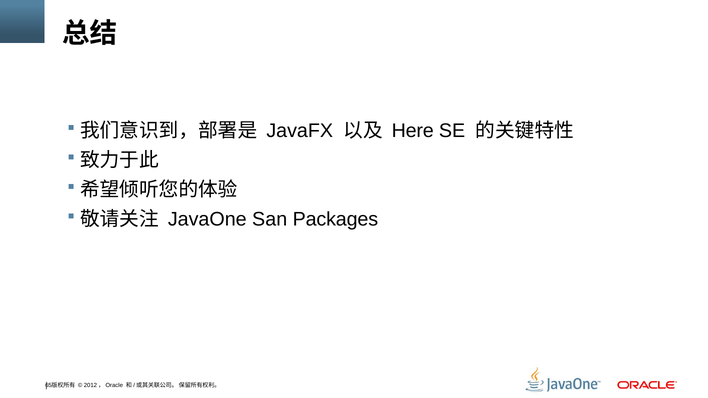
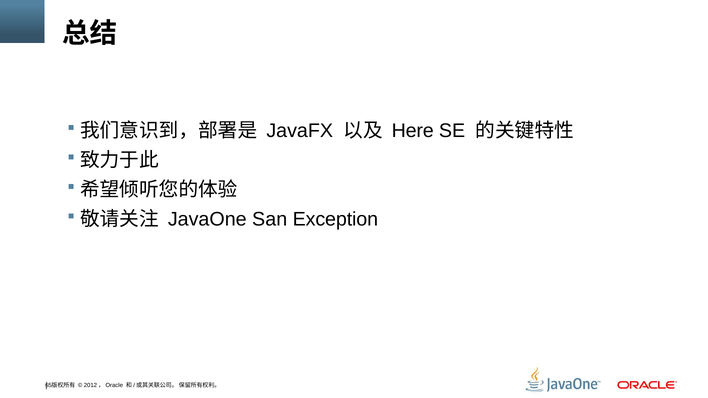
Packages: Packages -> Exception
